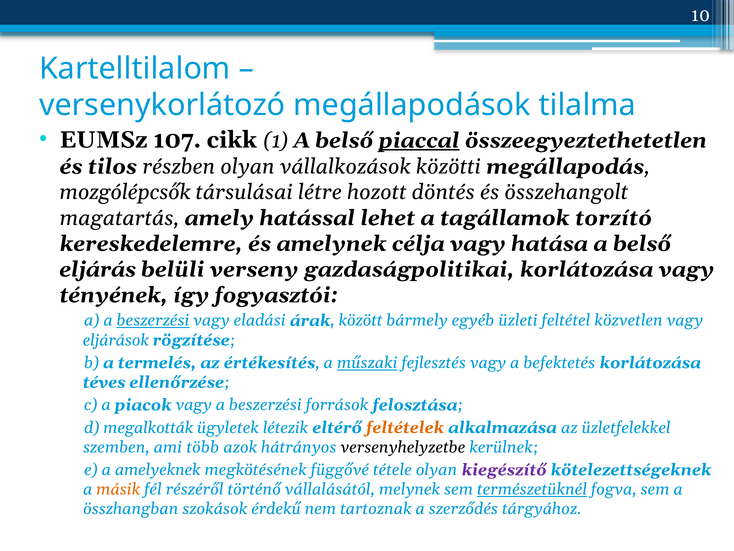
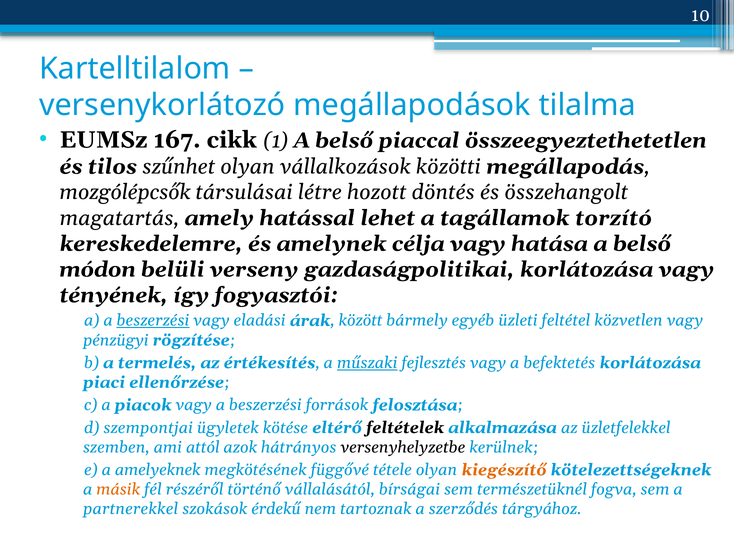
107: 107 -> 167
piaccal underline: present -> none
részben: részben -> szűnhet
eljárás: eljárás -> módon
eljárások: eljárások -> pénzügyi
téves: téves -> piaci
megalkották: megalkották -> szempontjai
létezik: létezik -> kötése
feltételek colour: orange -> black
több: több -> attól
kiegészítő colour: purple -> orange
melynek: melynek -> bírságai
természetüknél underline: present -> none
összhangban: összhangban -> partnerekkel
